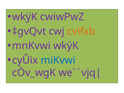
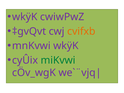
miKvwi colour: blue -> green
